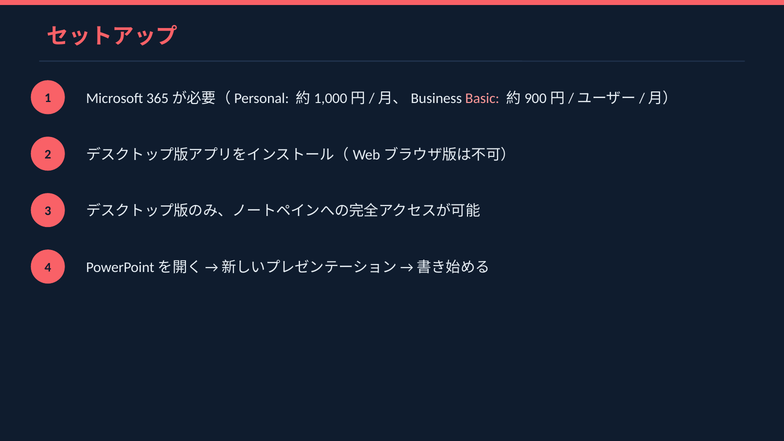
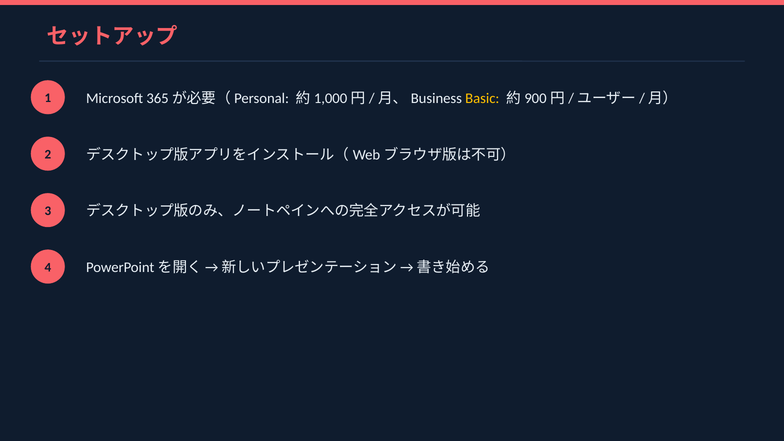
Basic colour: pink -> yellow
